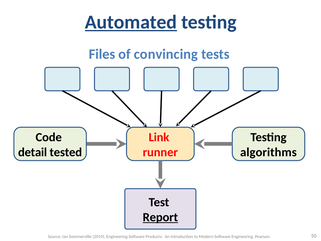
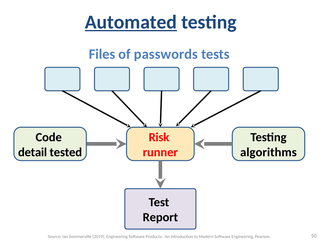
convincing: convincing -> passwords
Link: Link -> Risk
Report underline: present -> none
